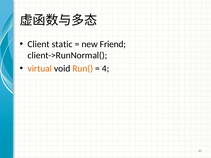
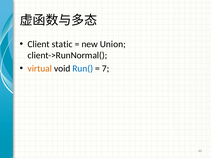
Friend: Friend -> Union
Run( colour: orange -> blue
4: 4 -> 7
